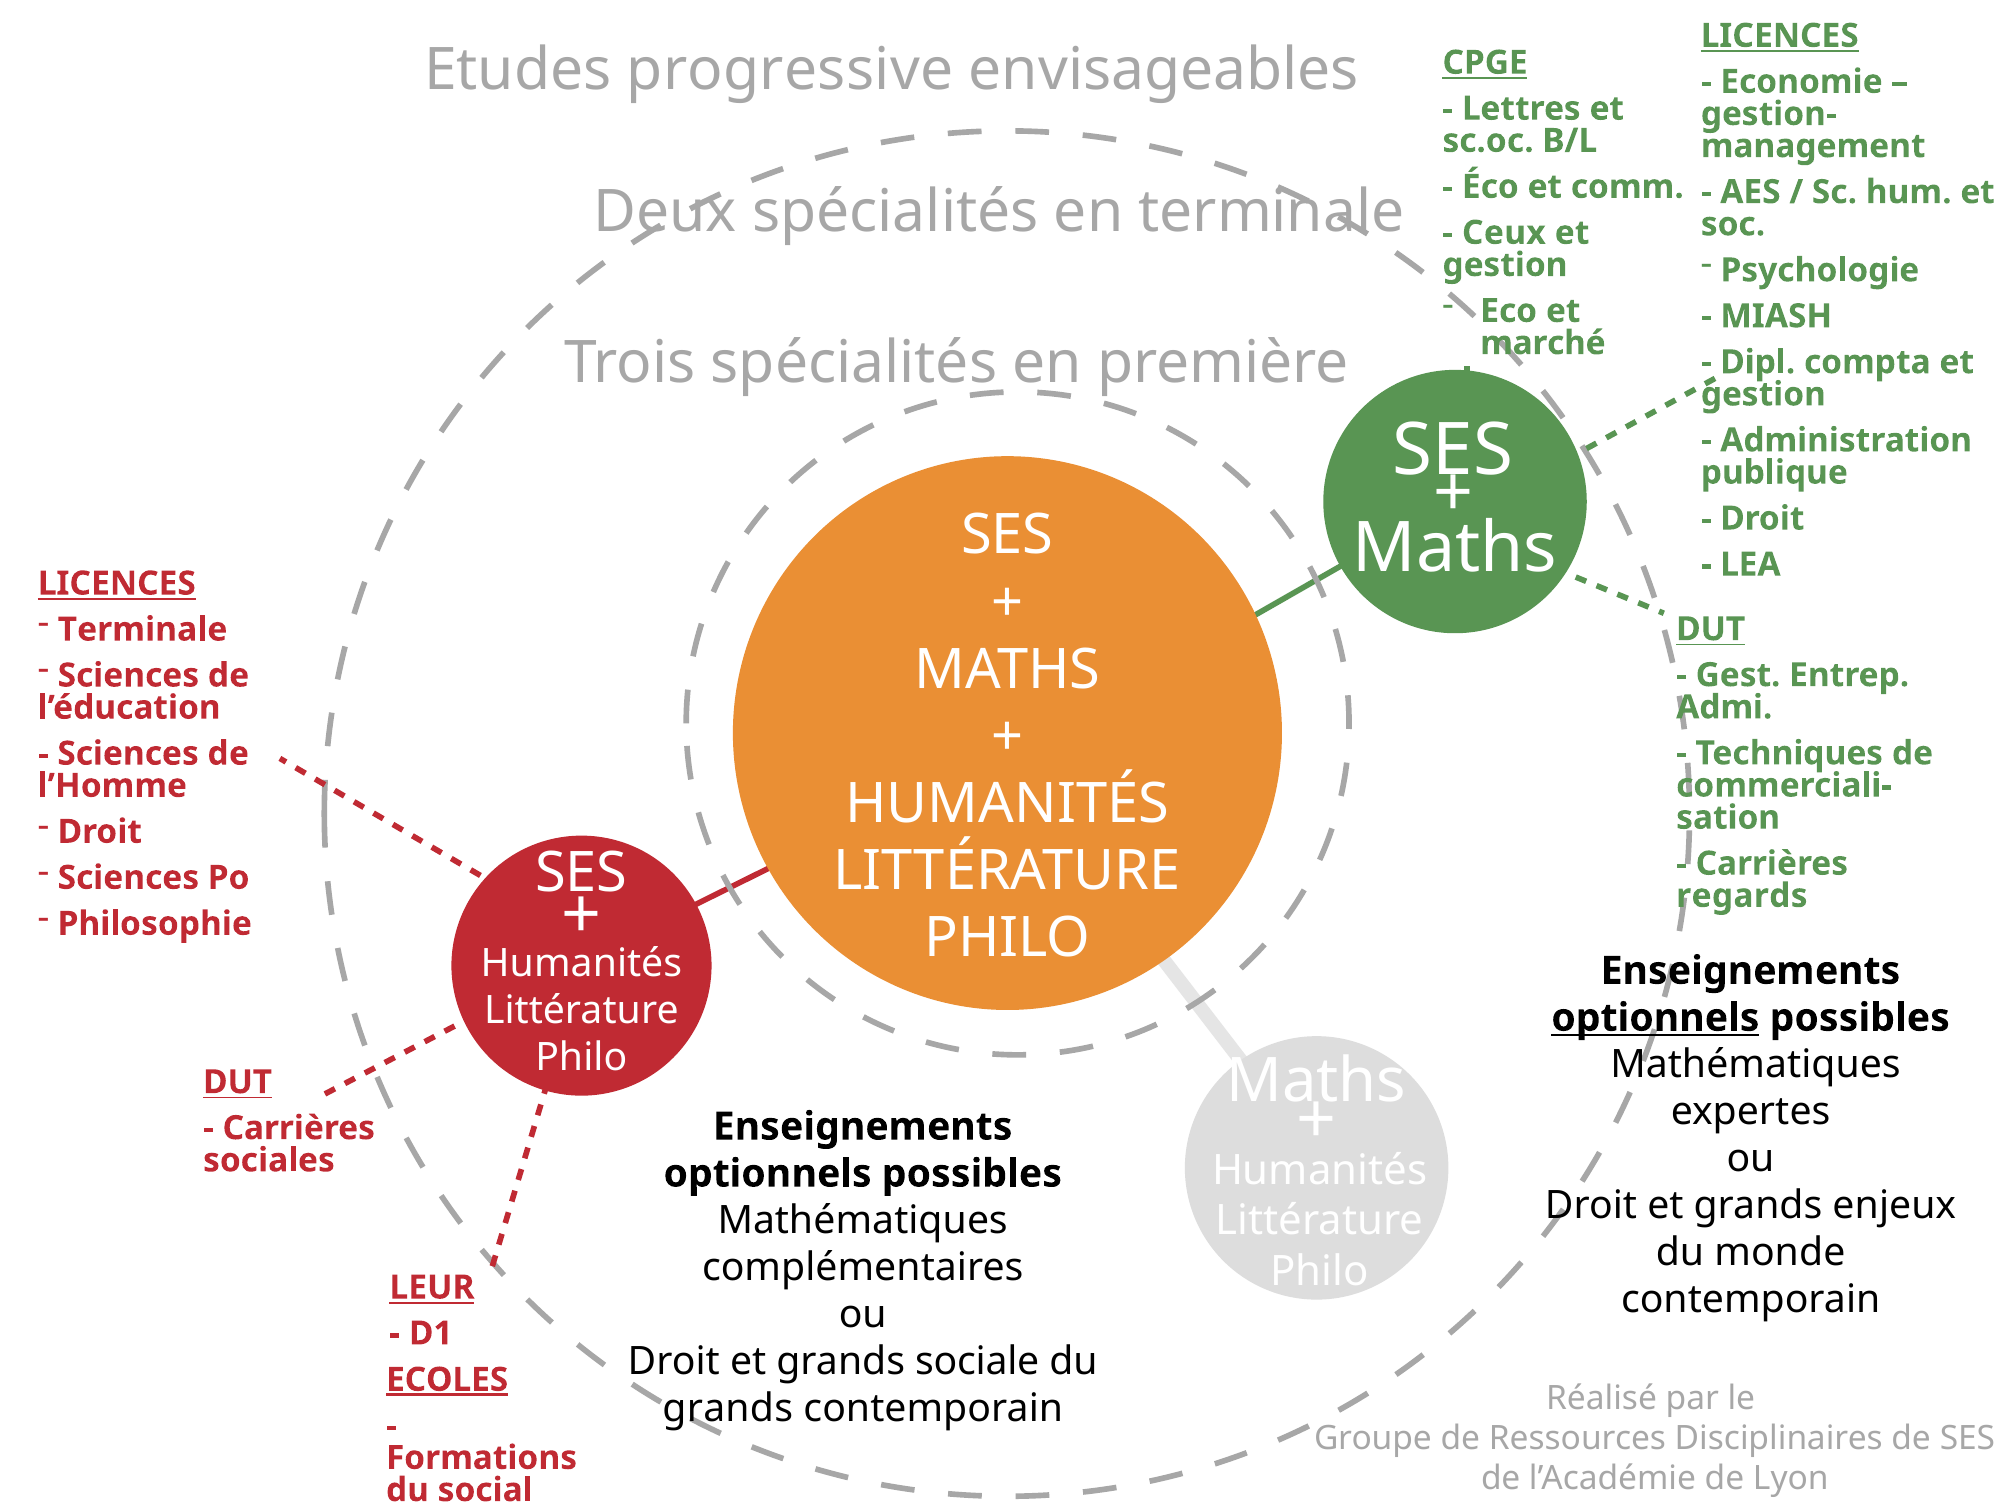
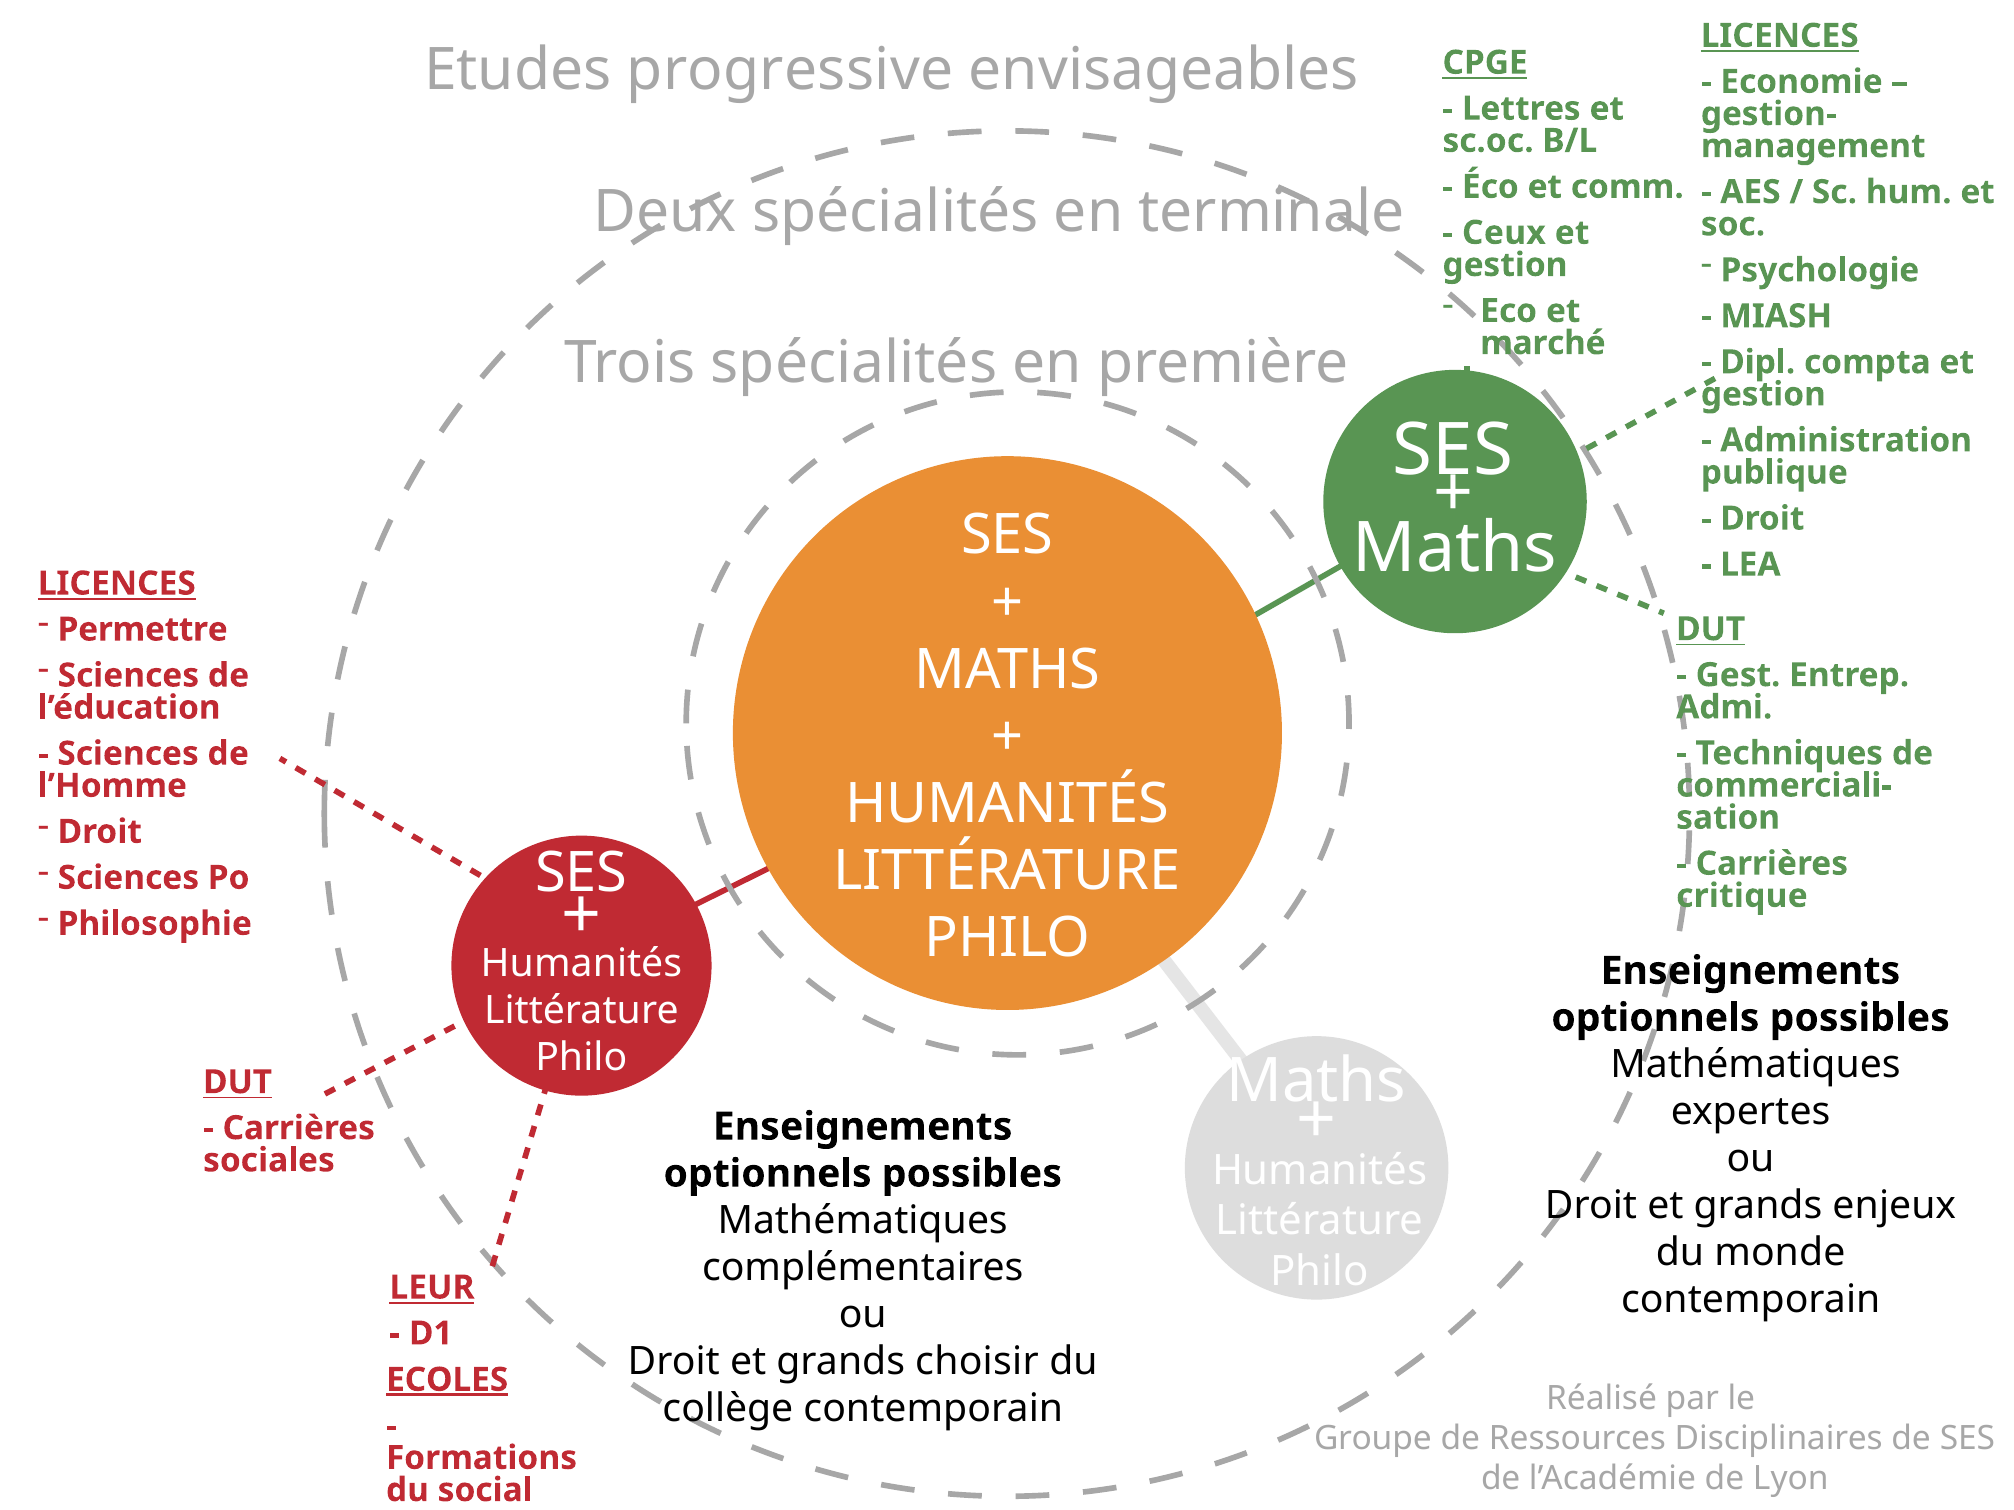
Terminale at (142, 630): Terminale -> Permettre
regards: regards -> critique
optionnels at (1655, 1018) underline: present -> none
sociale: sociale -> choisir
grands at (728, 1409): grands -> collège
